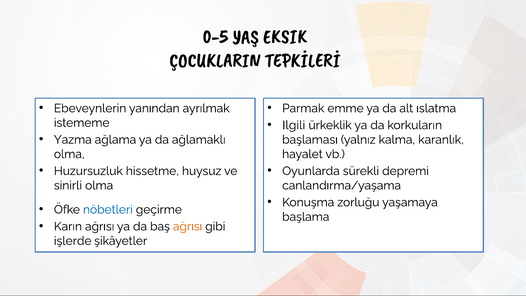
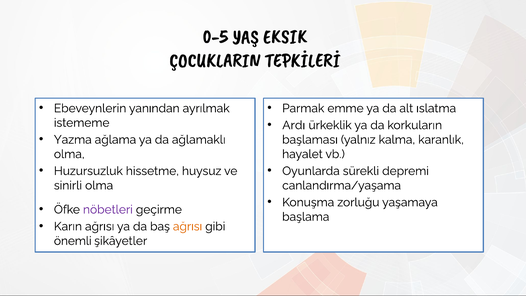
Ilgili: Ilgili -> Ardı
nöbetleri colour: blue -> purple
işlerde: işlerde -> önemli
